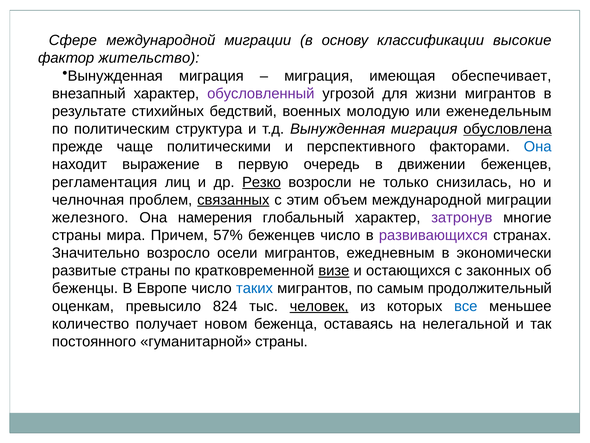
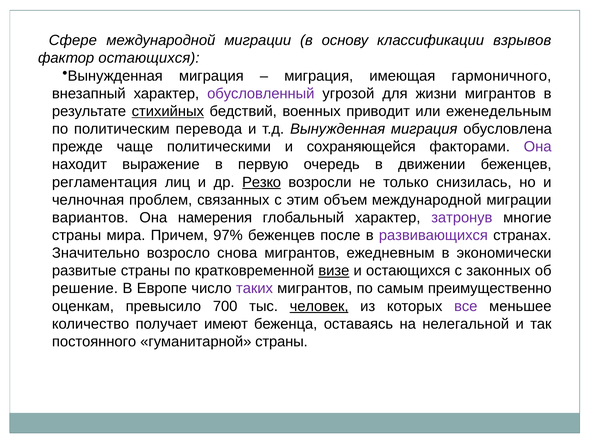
высокие: высокие -> взрывов
фактор жительство: жительство -> остающихся
обеспечивает: обеспечивает -> гармоничного
стихийных underline: none -> present
молодую: молодую -> приводит
структура: структура -> перевода
обусловлена underline: present -> none
перспективного: перспективного -> сохраняющейся
Она at (538, 147) colour: blue -> purple
связанных underline: present -> none
железного: железного -> вариантов
57%: 57% -> 97%
беженцев число: число -> после
осели: осели -> снова
беженцы: беженцы -> решение
таких colour: blue -> purple
продолжительный: продолжительный -> преимущественно
824: 824 -> 700
все colour: blue -> purple
новом: новом -> имеют
